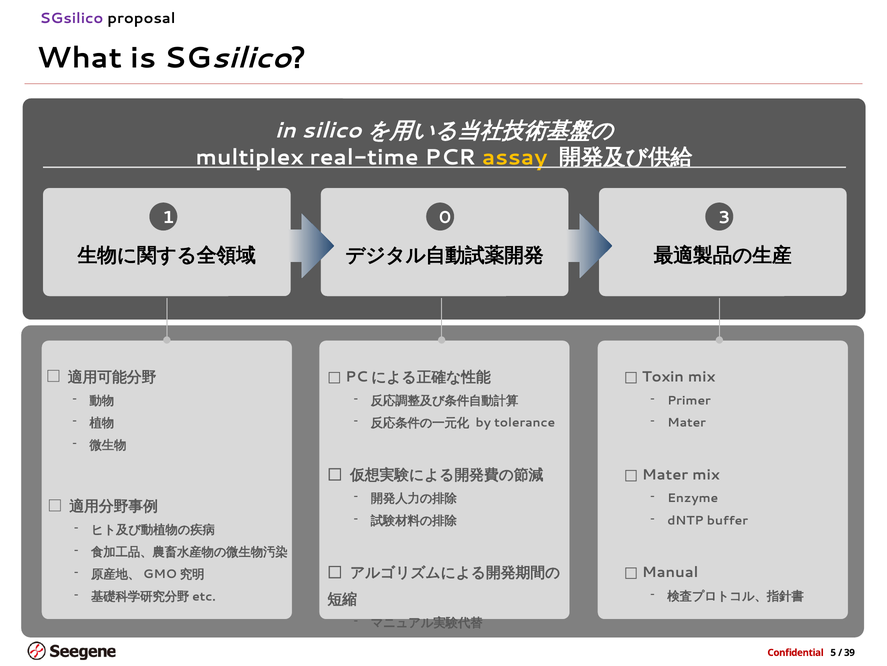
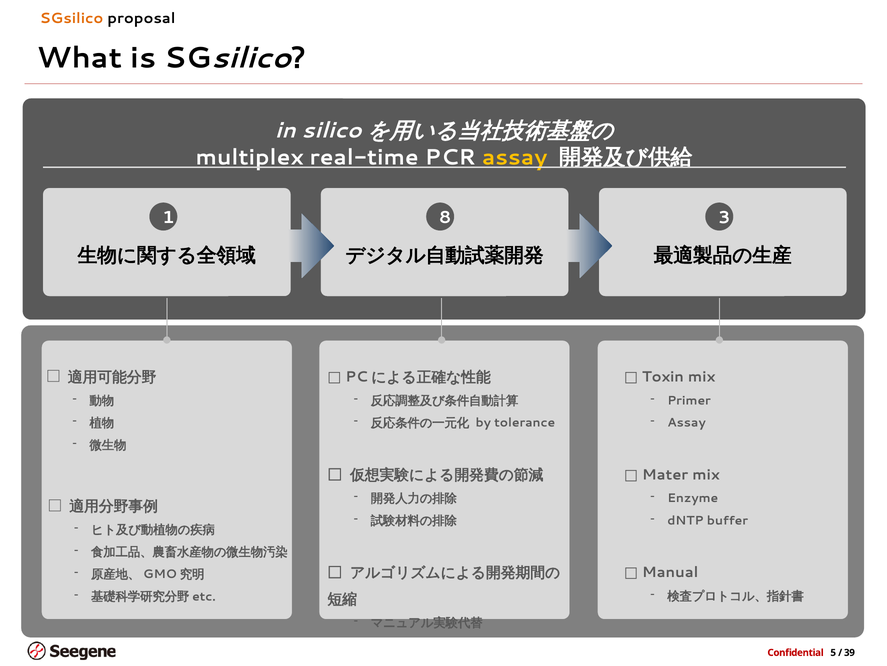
SGsilico at (72, 19) colour: purple -> orange
0: 0 -> 8
Mater at (687, 422): Mater -> Assay
